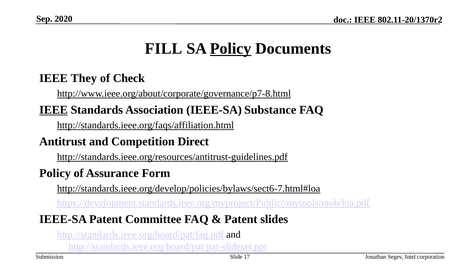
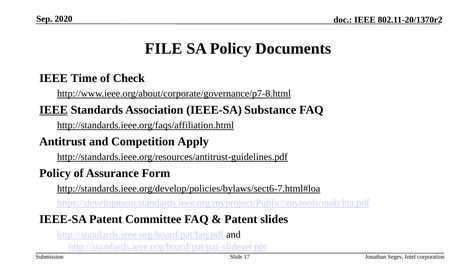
FILL: FILL -> FILE
Policy at (231, 49) underline: present -> none
They: They -> Time
Direct: Direct -> Apply
